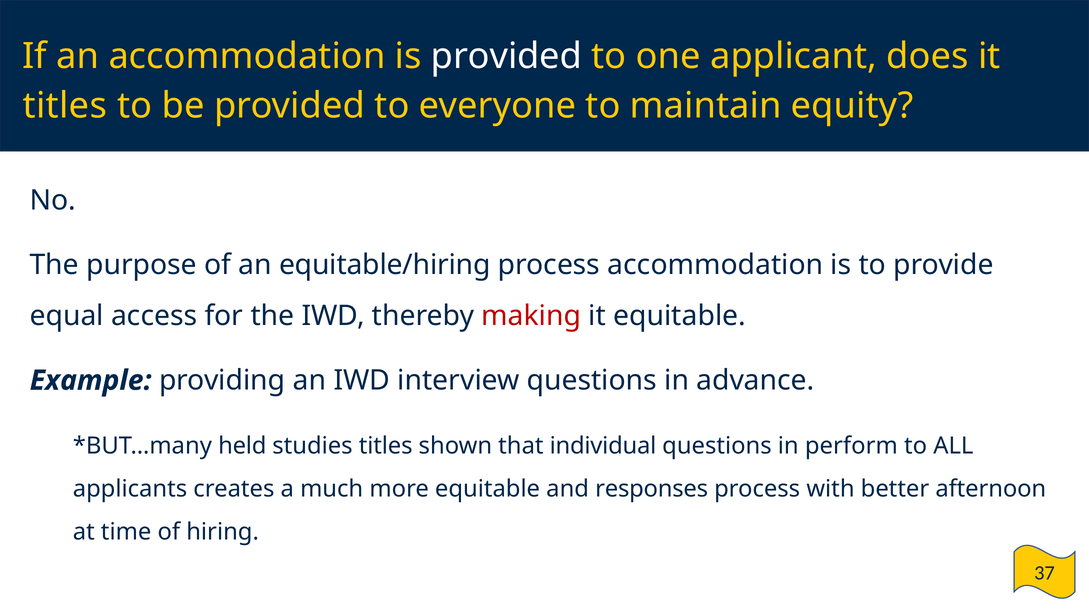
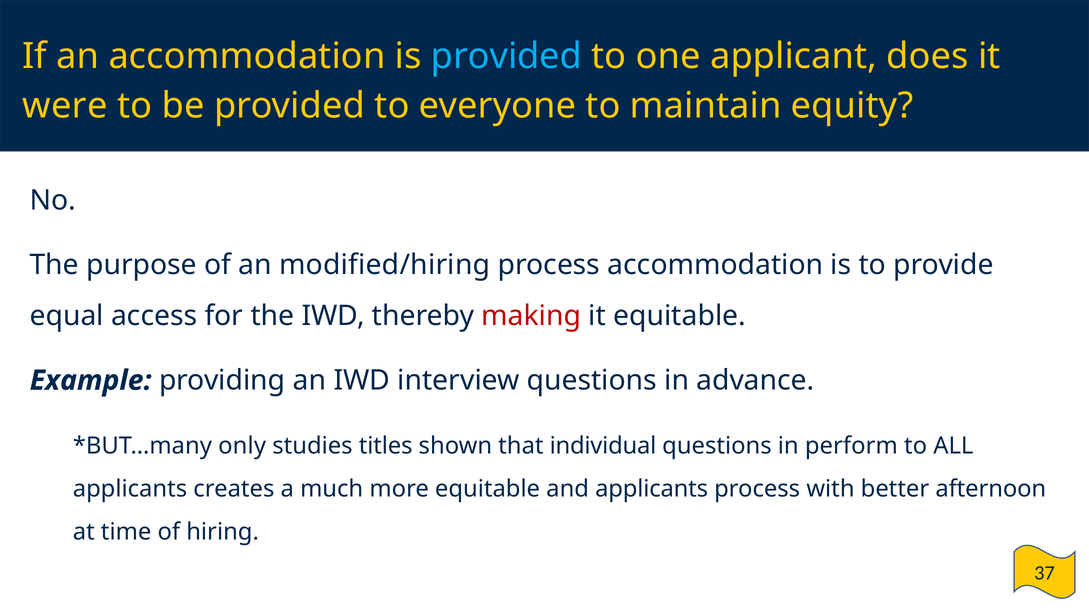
provided at (507, 56) colour: white -> light blue
titles at (65, 106): titles -> were
equitable/hiring: equitable/hiring -> modified/hiring
held: held -> only
and responses: responses -> applicants
